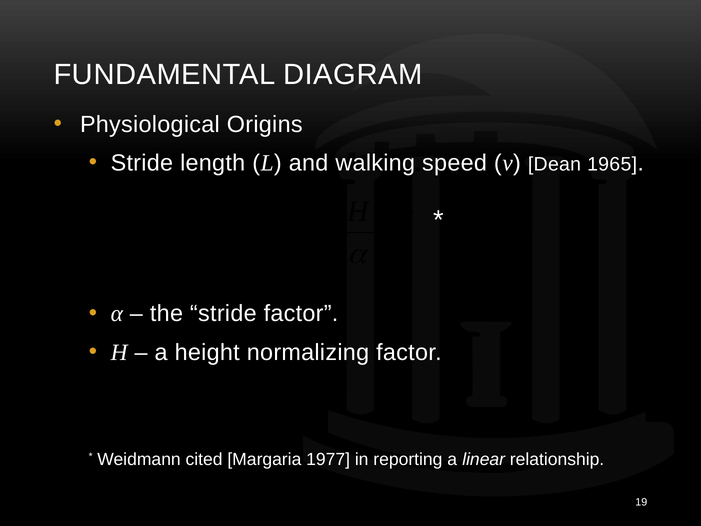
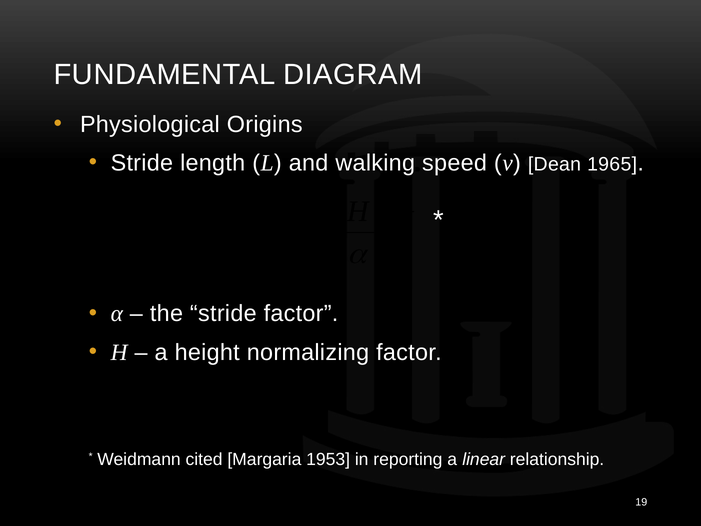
1977: 1977 -> 1953
